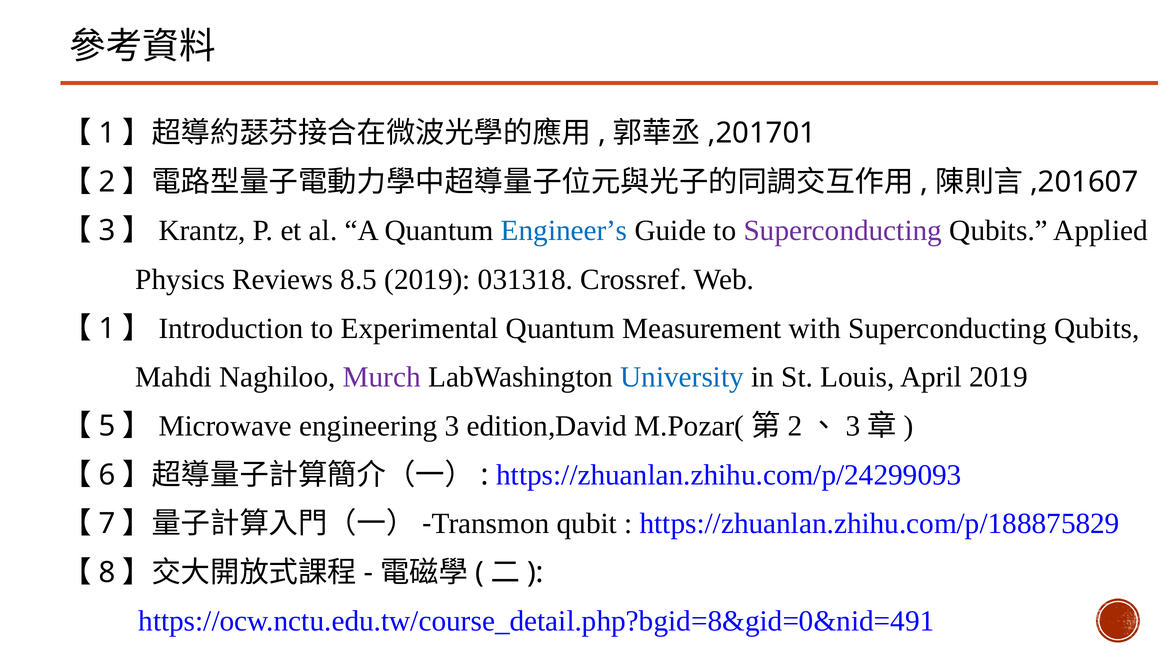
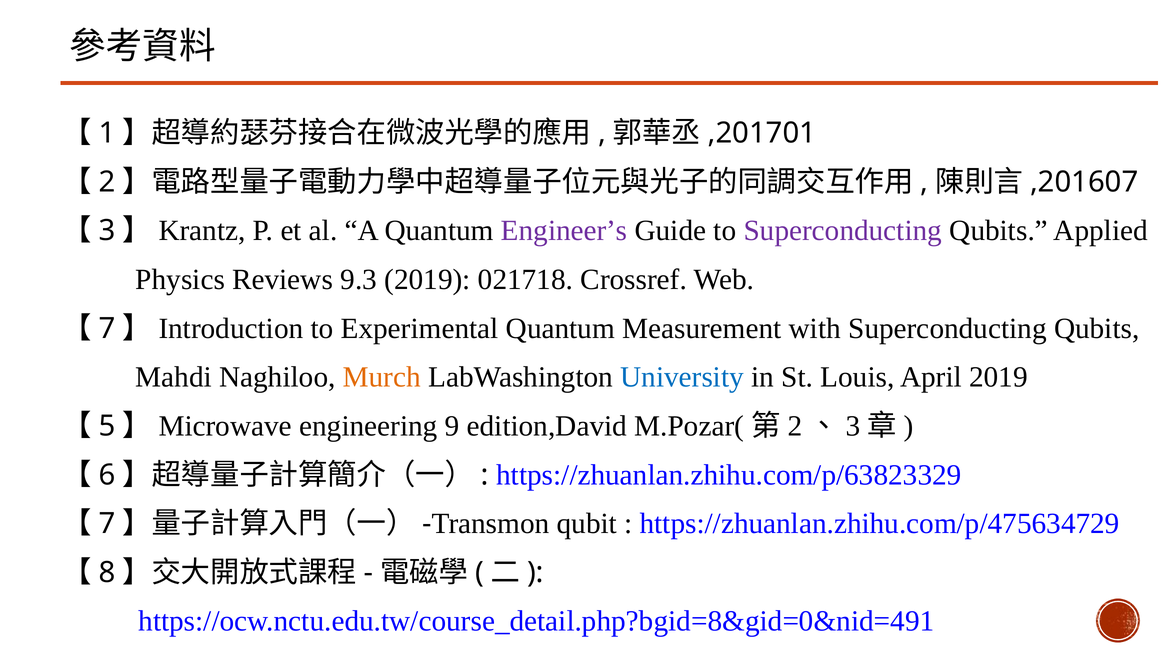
Engineer’s colour: blue -> purple
8.5: 8.5 -> 9.3
031318: 031318 -> 021718
1 at (107, 329): 1 -> 7
Murch colour: purple -> orange
engineering 3: 3 -> 9
https://zhuanlan.zhihu.com/p/24299093: https://zhuanlan.zhihu.com/p/24299093 -> https://zhuanlan.zhihu.com/p/63823329
https://zhuanlan.zhihu.com/p/188875829: https://zhuanlan.zhihu.com/p/188875829 -> https://zhuanlan.zhihu.com/p/475634729
